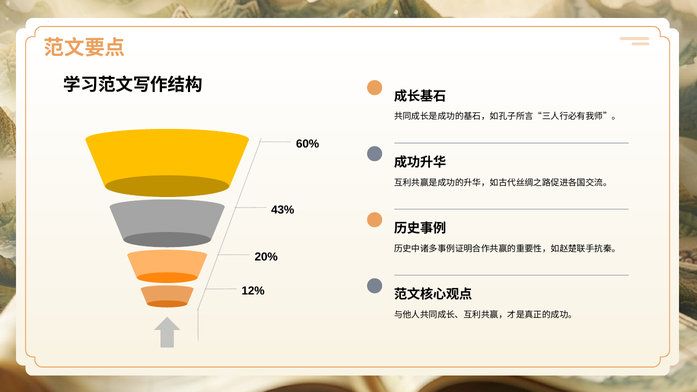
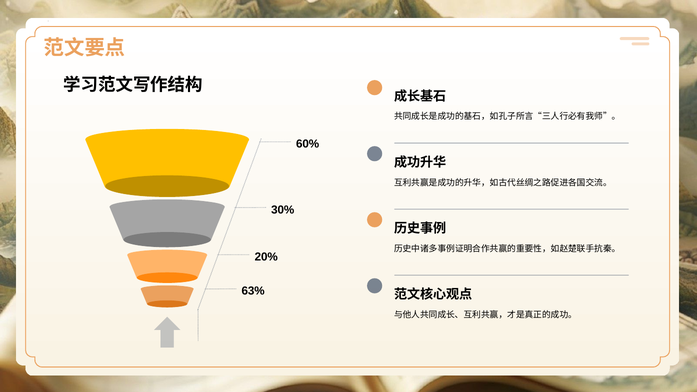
43%: 43% -> 30%
12%: 12% -> 63%
